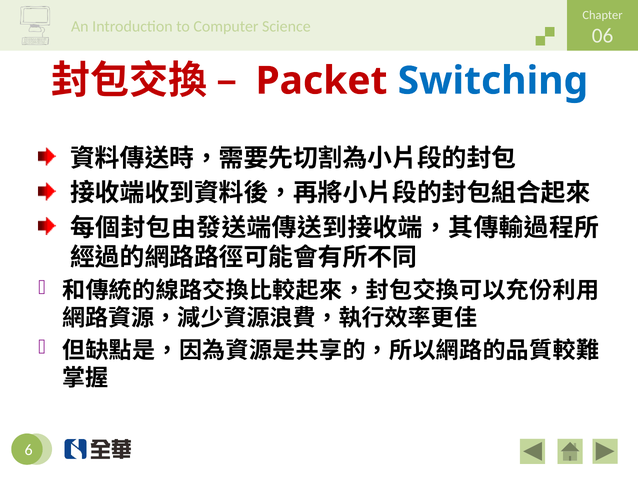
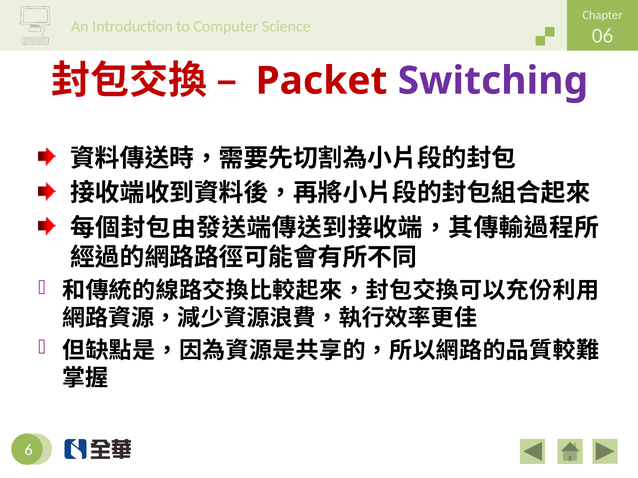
Switching colour: blue -> purple
